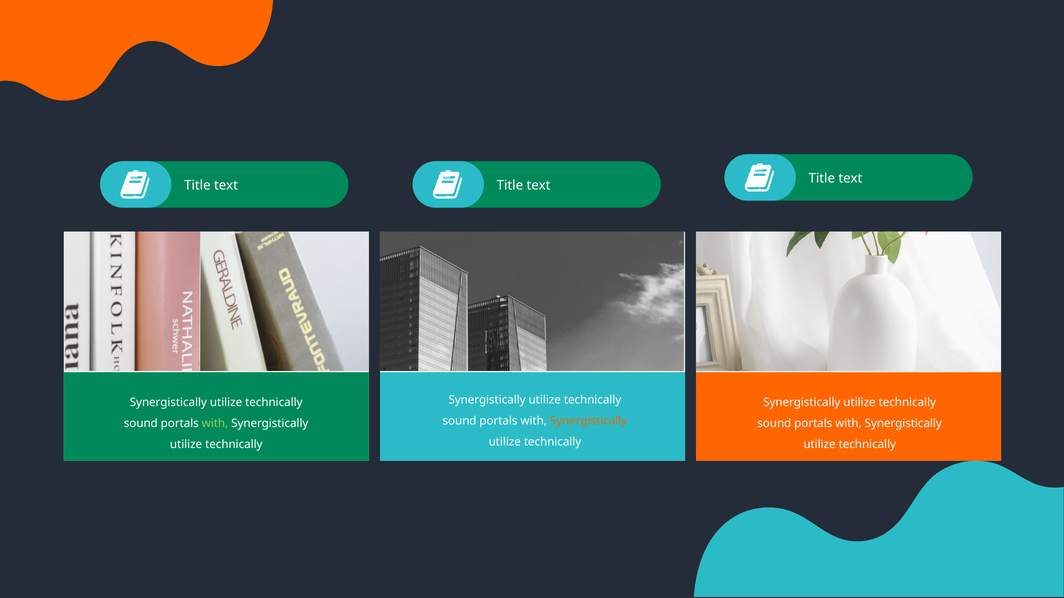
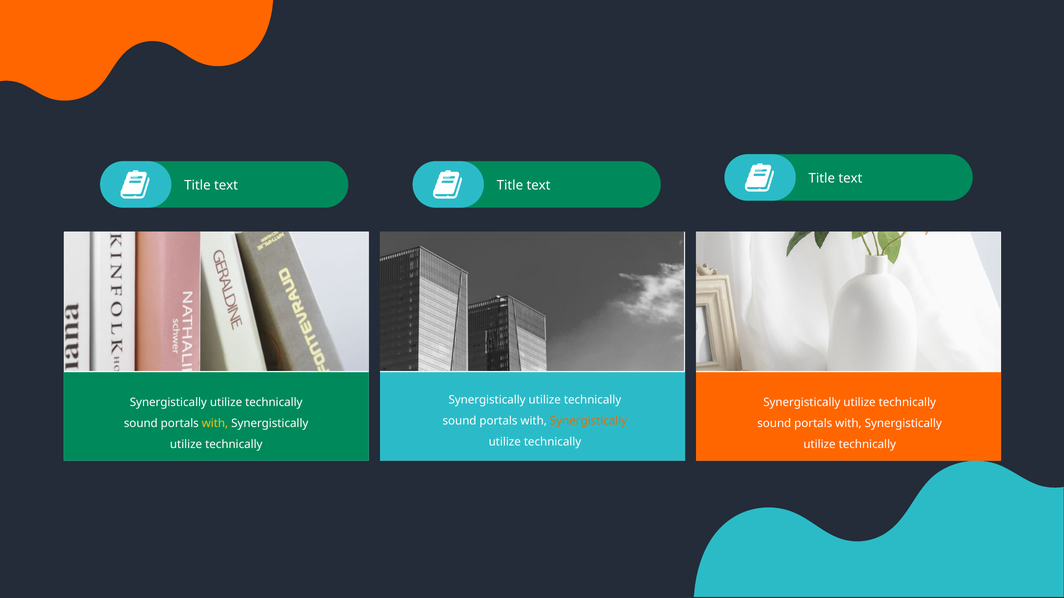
with at (215, 424) colour: light green -> yellow
